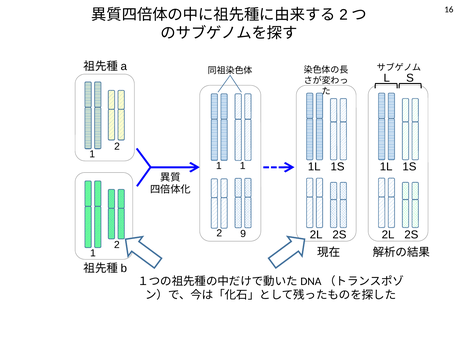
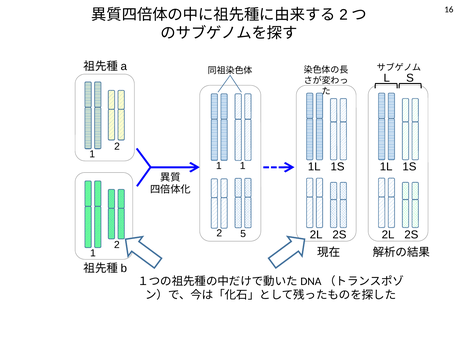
9: 9 -> 5
